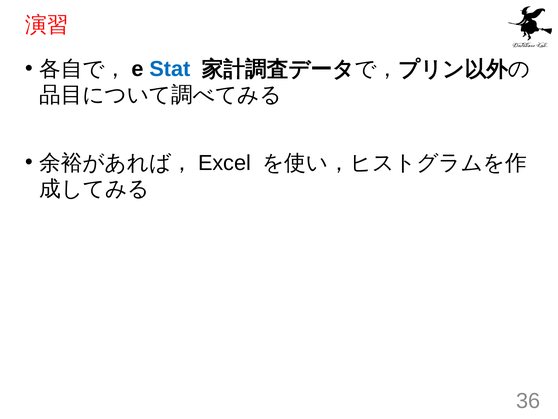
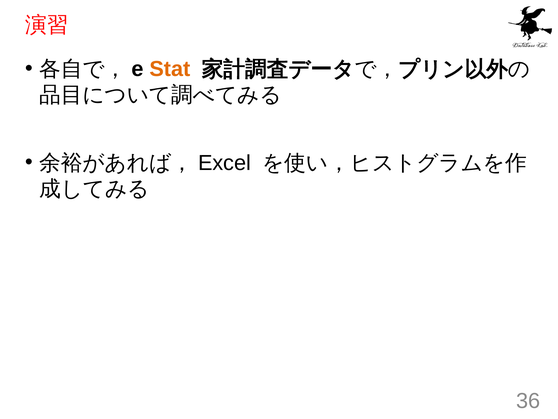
Stat colour: blue -> orange
